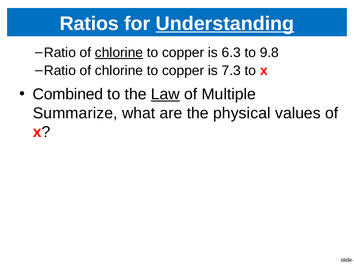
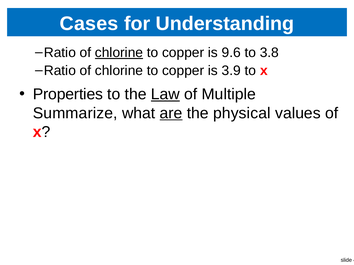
Ratios: Ratios -> Cases
Understanding underline: present -> none
6.3: 6.3 -> 9.6
9.8: 9.8 -> 3.8
7.3: 7.3 -> 3.9
Combined: Combined -> Properties
are underline: none -> present
